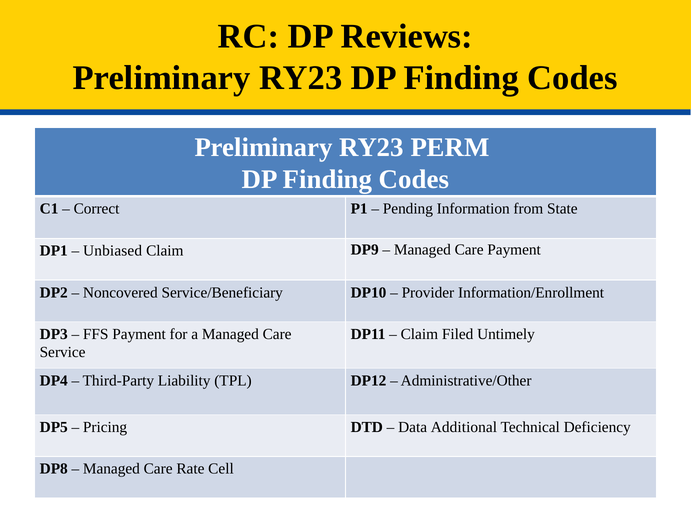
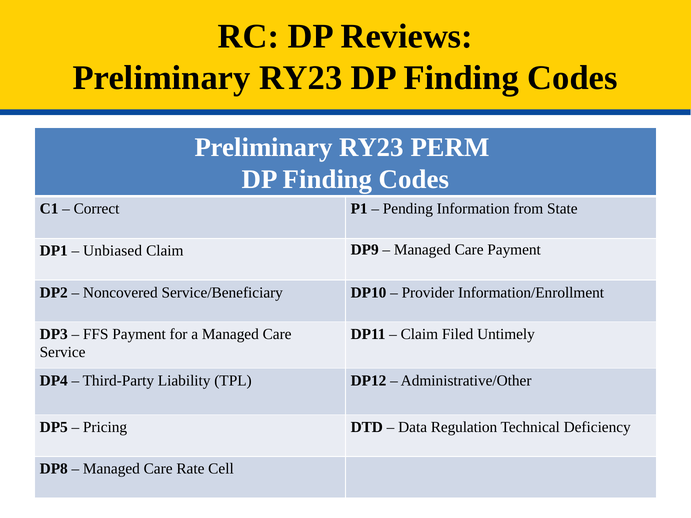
Additional: Additional -> Regulation
